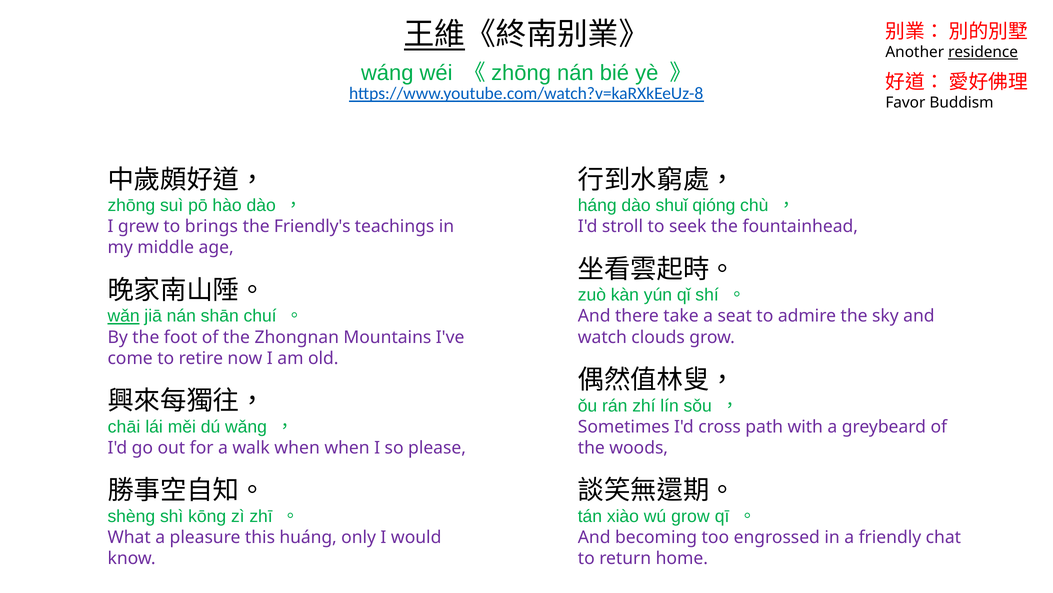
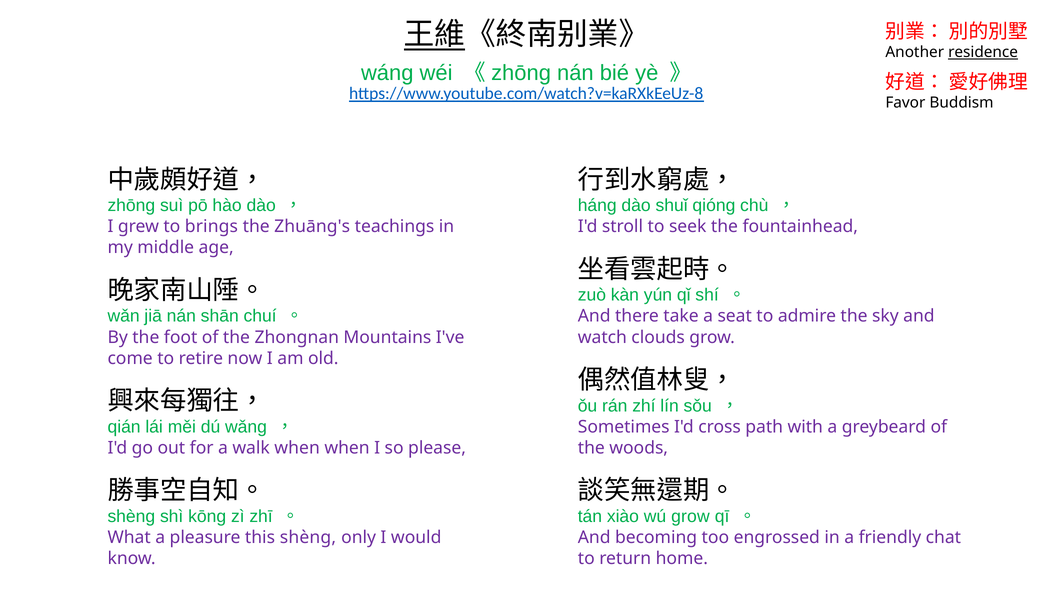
Friendly's: Friendly's -> Zhuāng's
wǎn underline: present -> none
chāi: chāi -> qián
this huáng: huáng -> shèng
